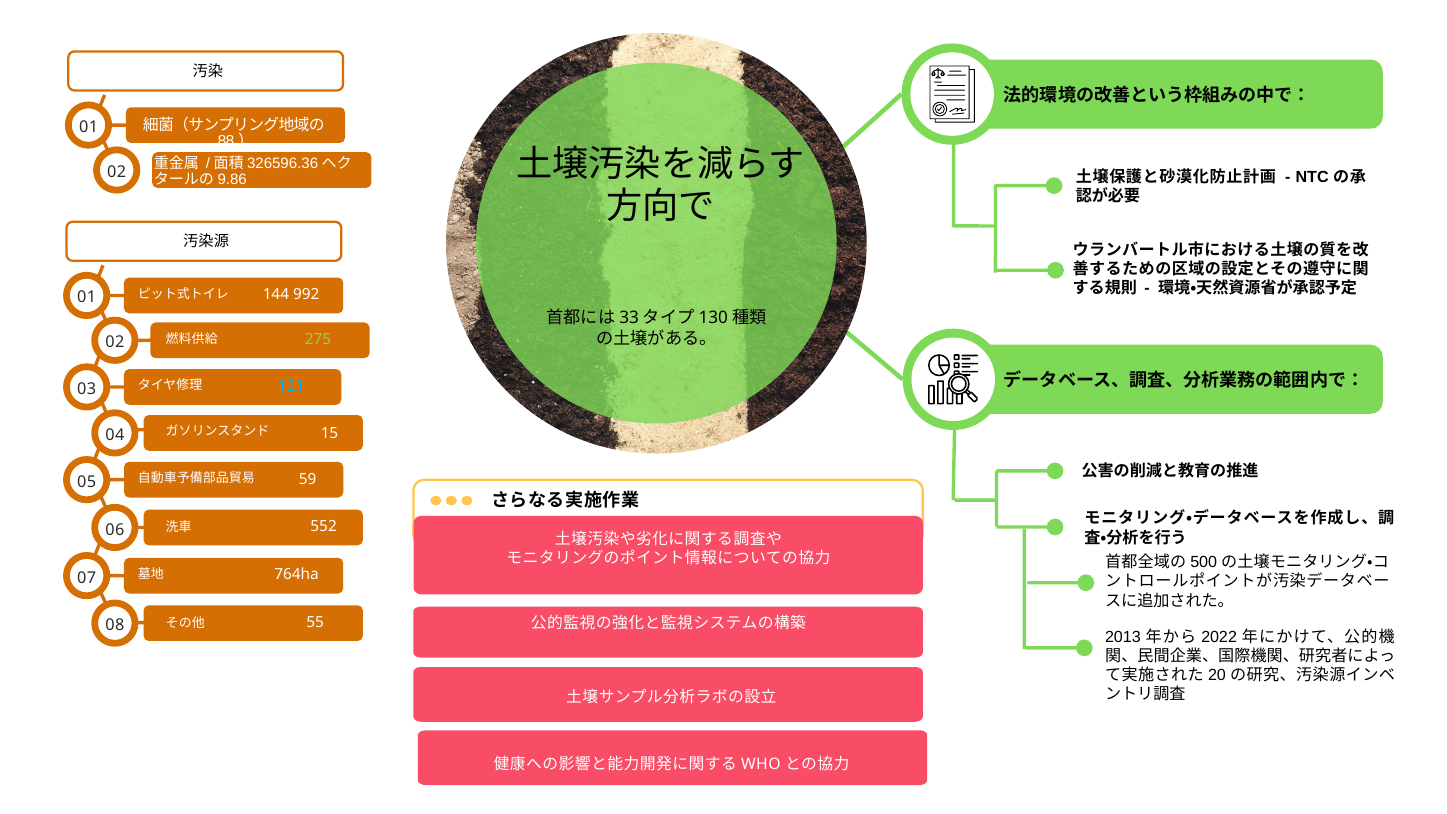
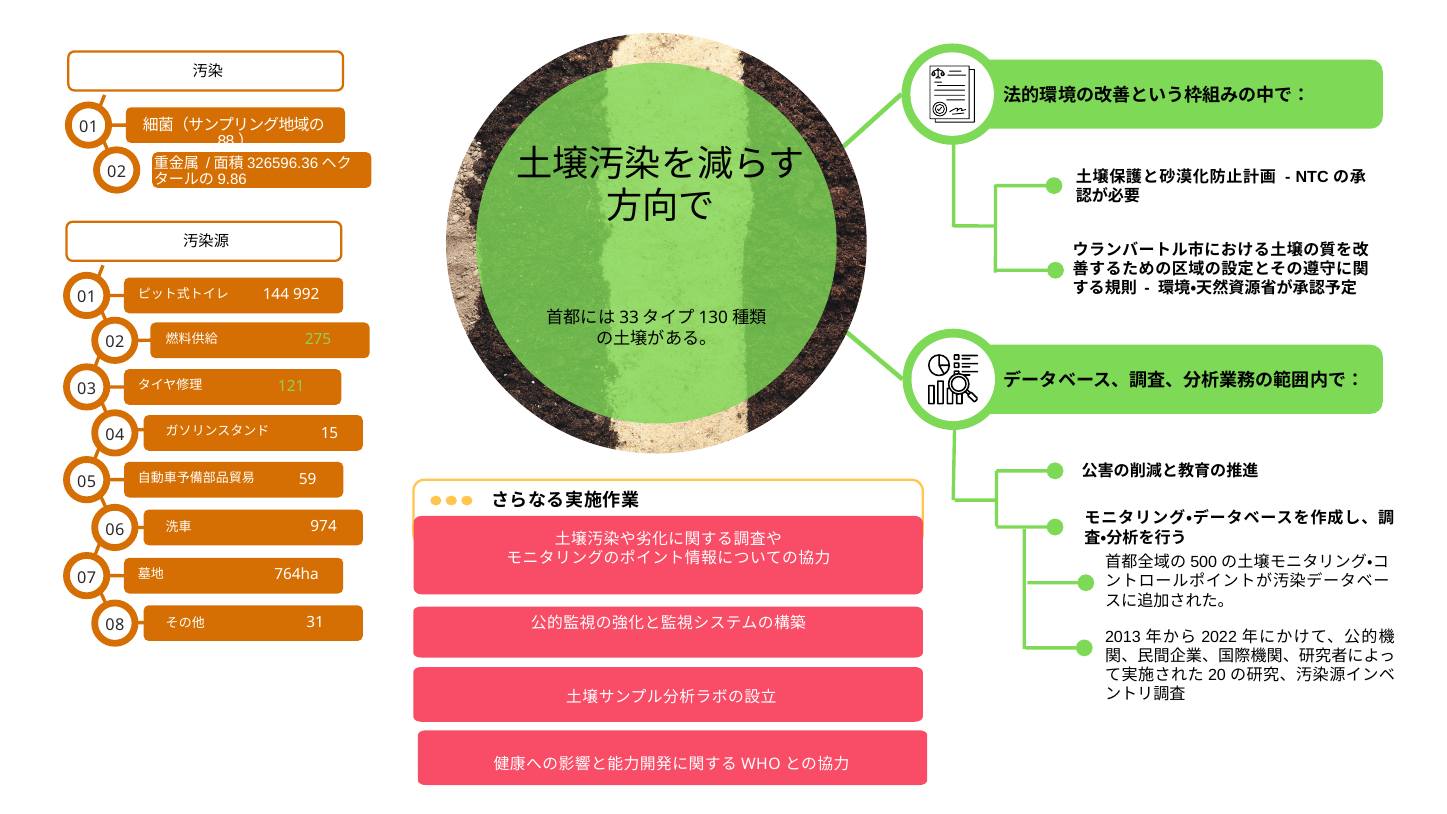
121 colour: light blue -> light green
552: 552 -> 974
55: 55 -> 31
